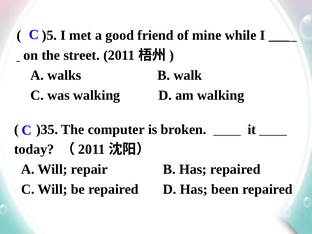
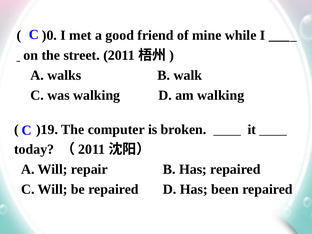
)5: )5 -> )0
)35: )35 -> )19
